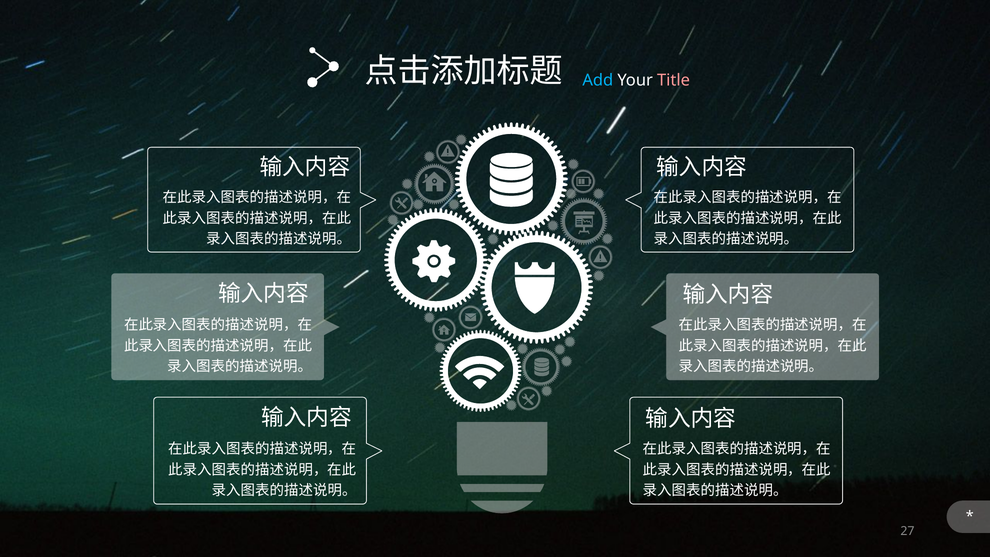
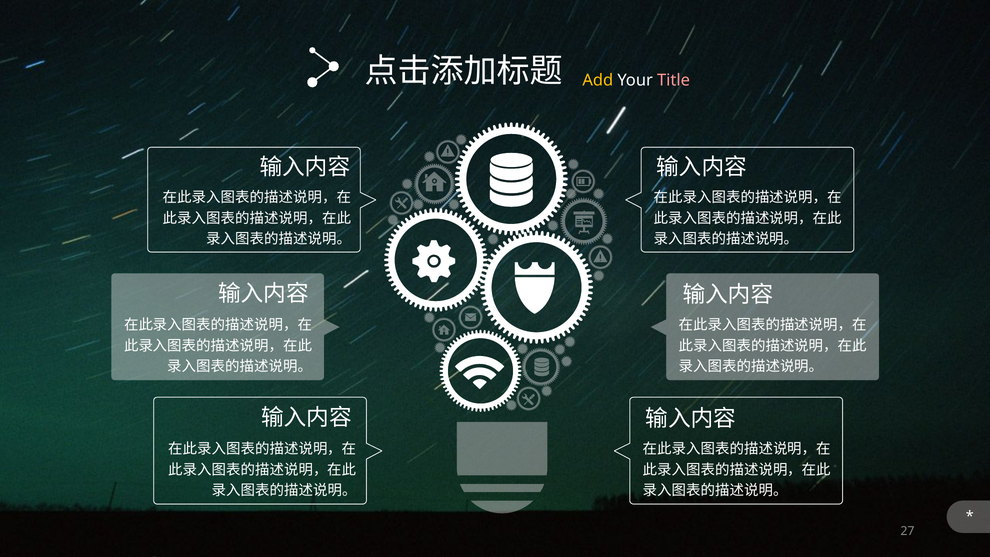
Add colour: light blue -> yellow
